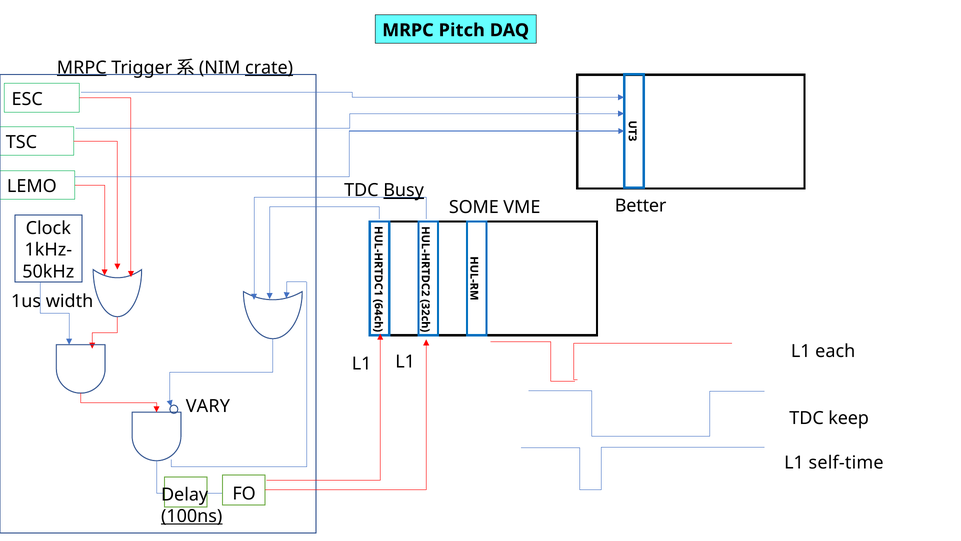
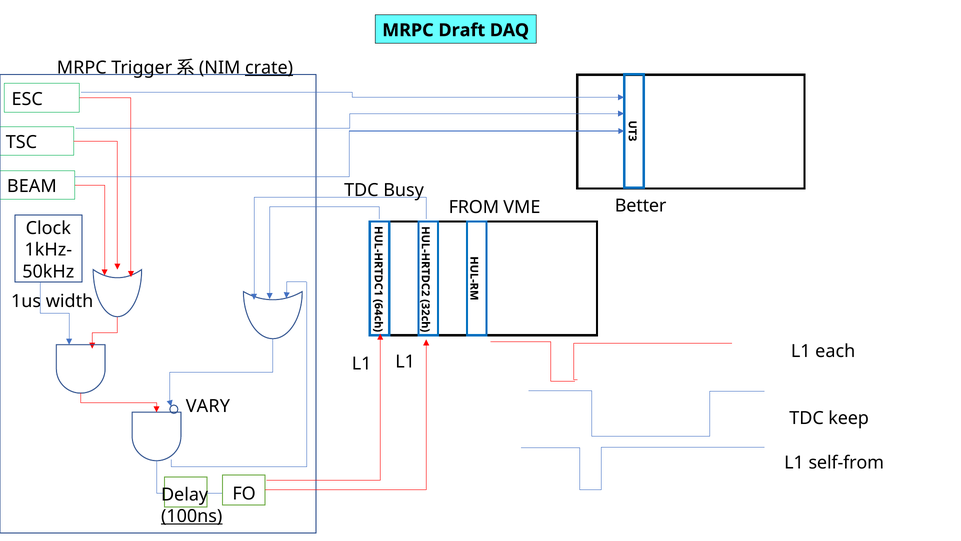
Pitch: Pitch -> Draft
MRPC at (82, 68) underline: present -> none
LEMO: LEMO -> BEAM
Busy underline: present -> none
SOME: SOME -> FROM
self-time: self-time -> self-from
